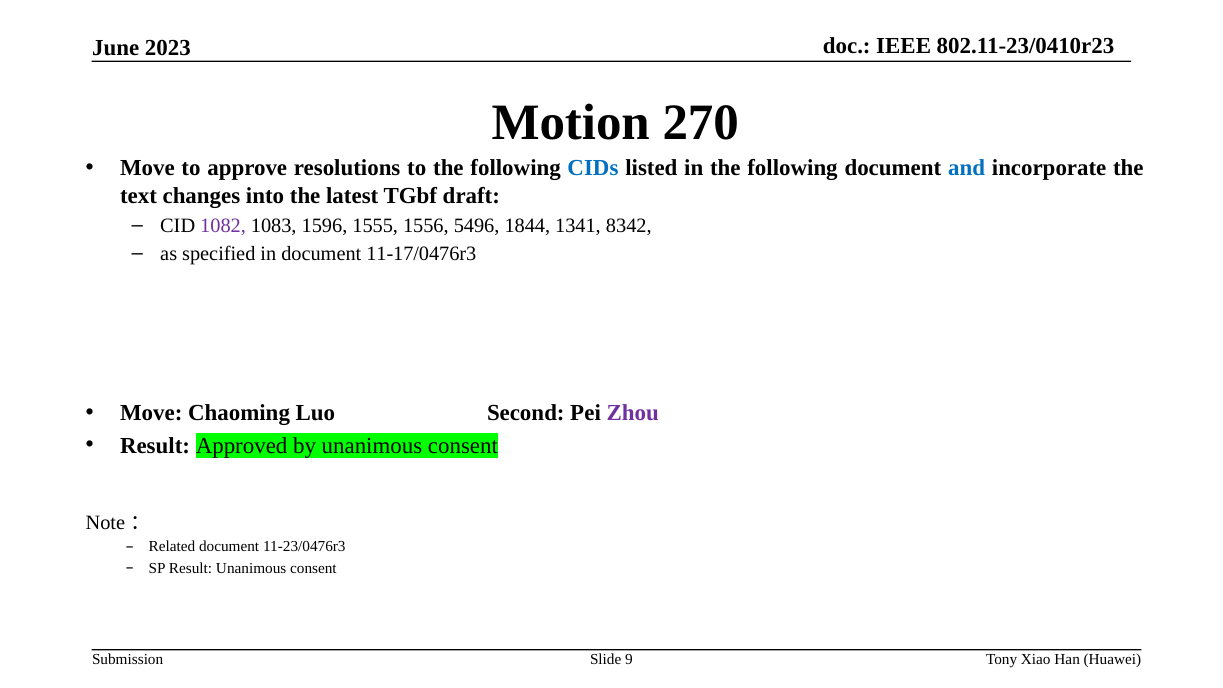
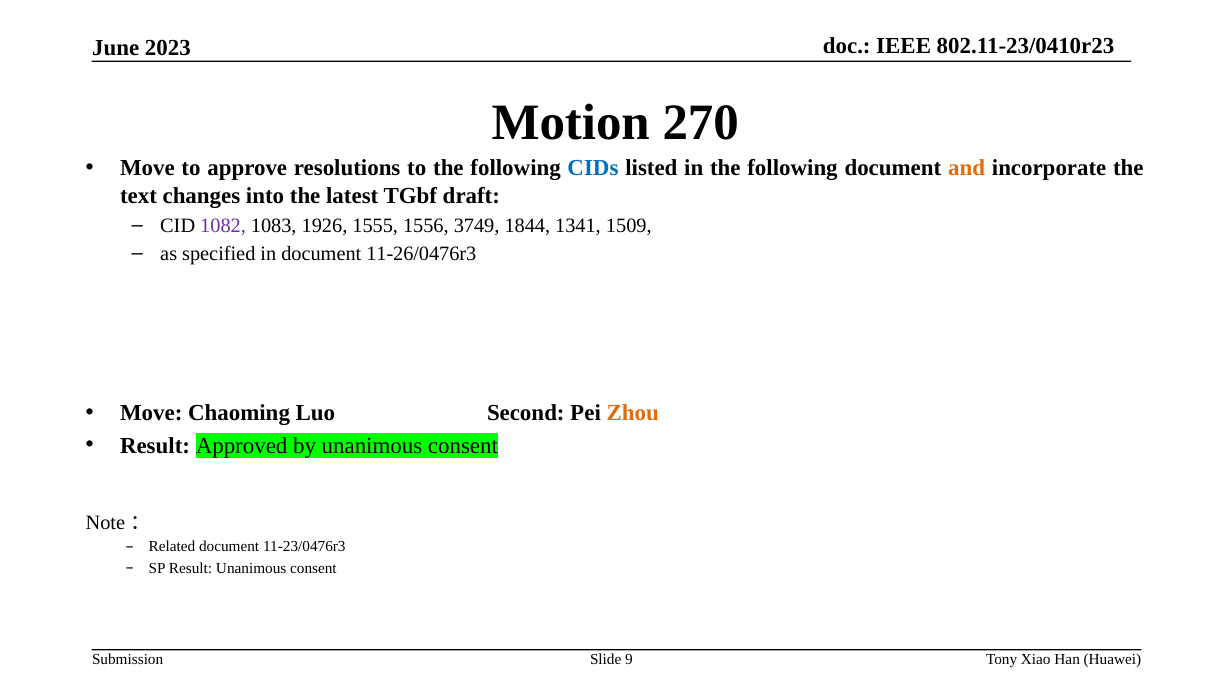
and colour: blue -> orange
1596: 1596 -> 1926
5496: 5496 -> 3749
8342: 8342 -> 1509
11-17/0476r3: 11-17/0476r3 -> 11-26/0476r3
Zhou colour: purple -> orange
